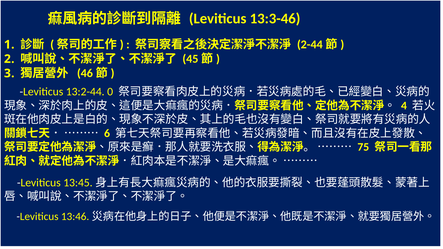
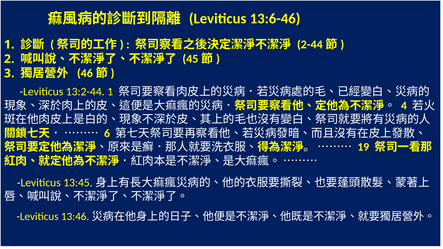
13:3-46: 13:3-46 -> 13:6-46
13:2-44 0: 0 -> 1
75: 75 -> 19
